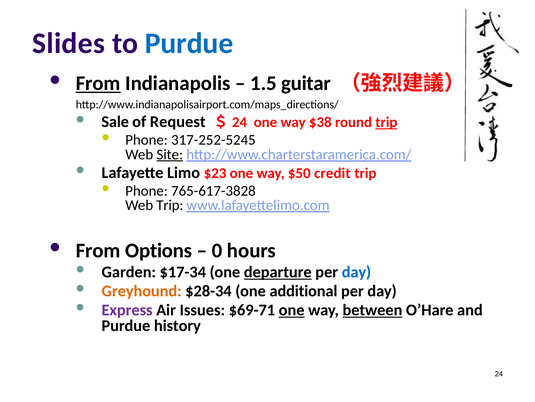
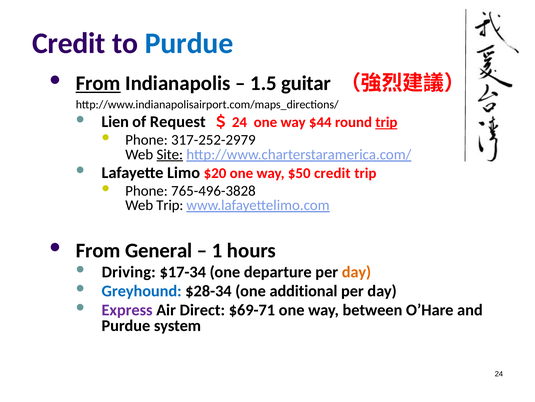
Slides at (69, 43): Slides -> Credit
Sale: Sale -> Lien
$38: $38 -> $44
317-252-5245: 317-252-5245 -> 317-252-2979
$23: $23 -> $20
765-617-3828: 765-617-3828 -> 765-496-3828
Options: Options -> General
0: 0 -> 1
Garden: Garden -> Driving
departure underline: present -> none
day at (356, 272) colour: blue -> orange
Greyhound colour: orange -> blue
Issues: Issues -> Direct
one at (292, 309) underline: present -> none
between underline: present -> none
history: history -> system
